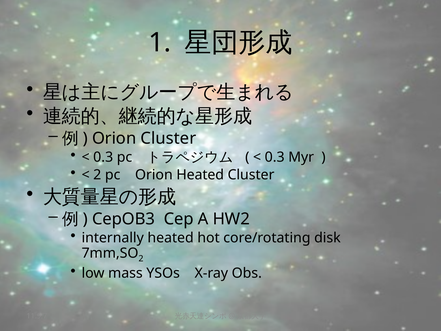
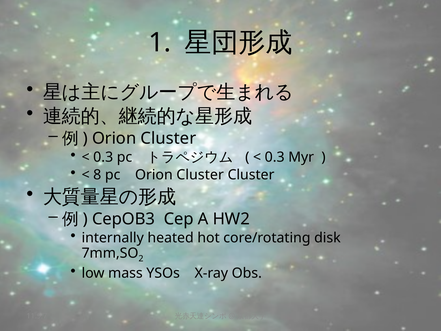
2 at (97, 175): 2 -> 8
pc Orion Heated: Heated -> Cluster
